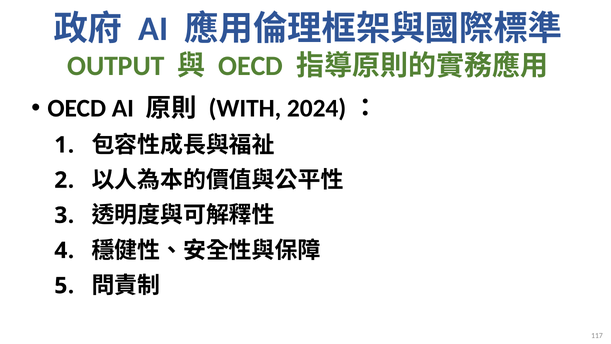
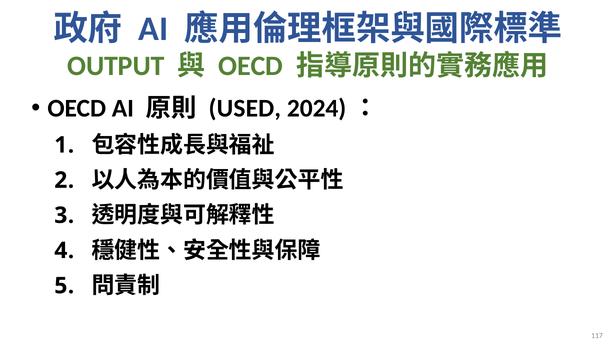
WITH: WITH -> USED
